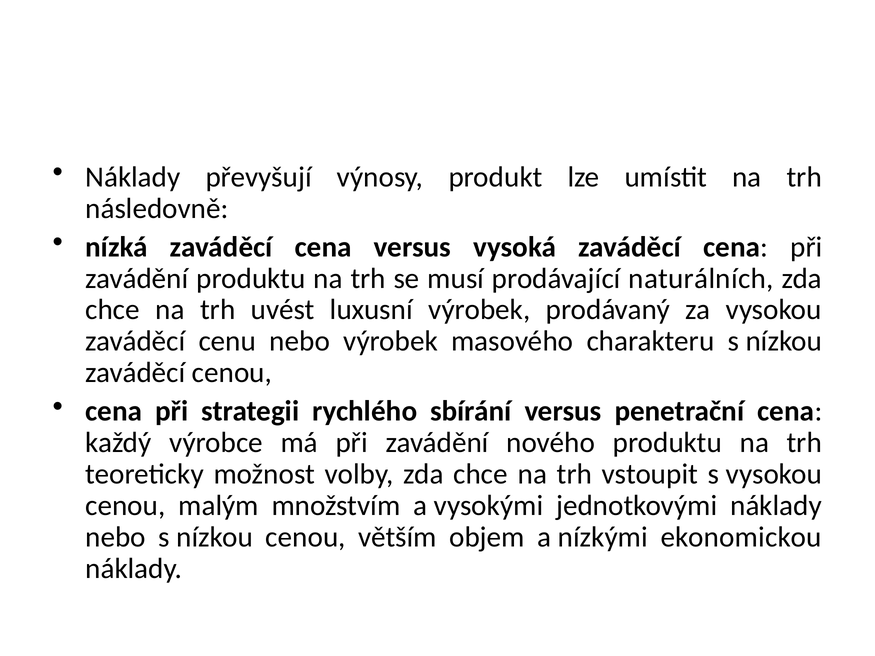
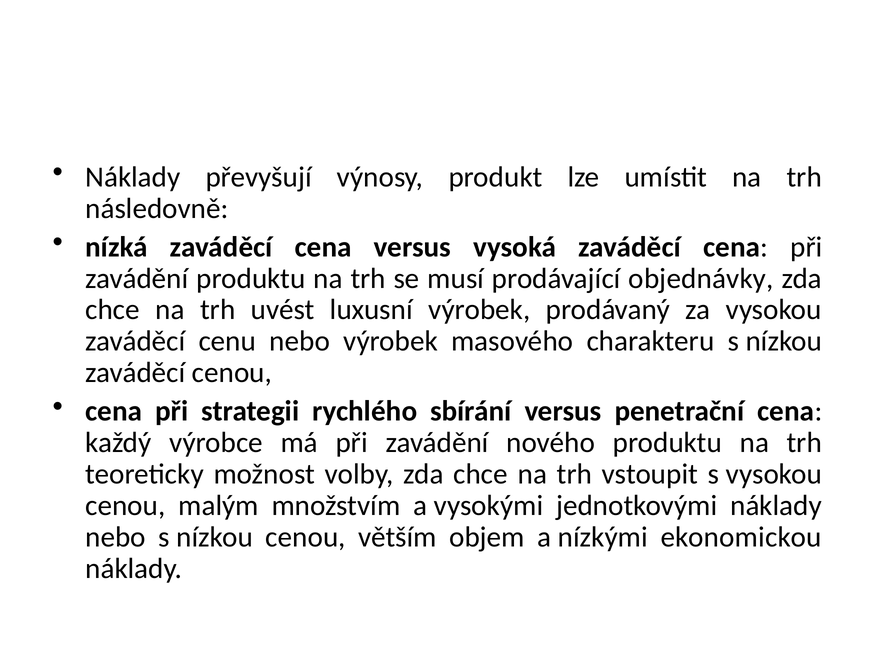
naturálních: naturálních -> objednávky
